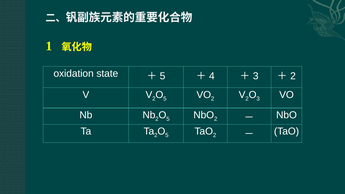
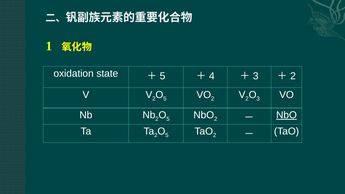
NbO at (287, 115) underline: none -> present
